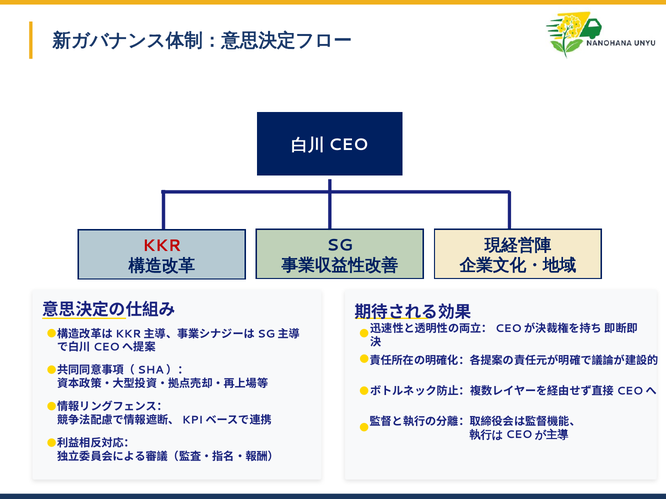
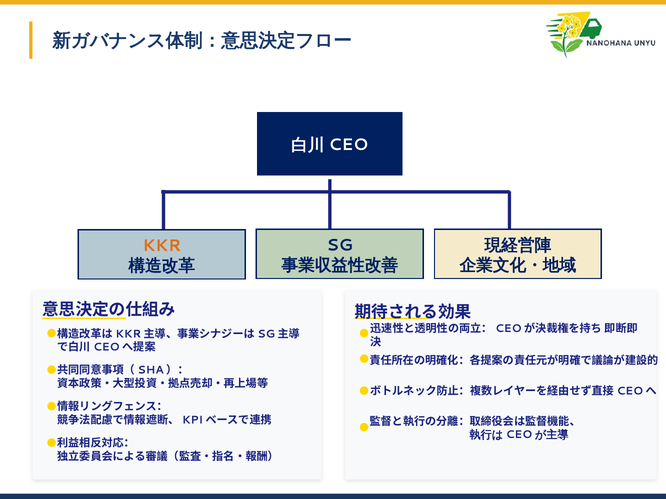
KKR at (162, 246) colour: red -> orange
